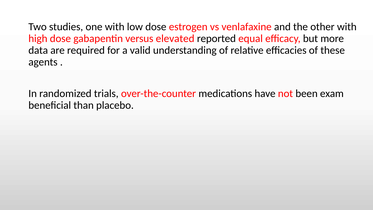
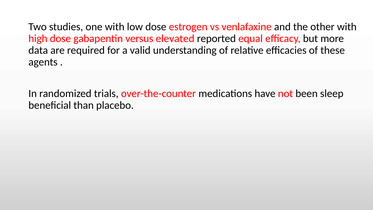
exam: exam -> sleep
